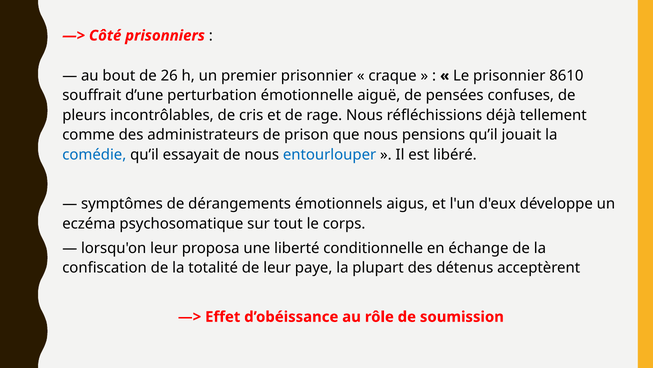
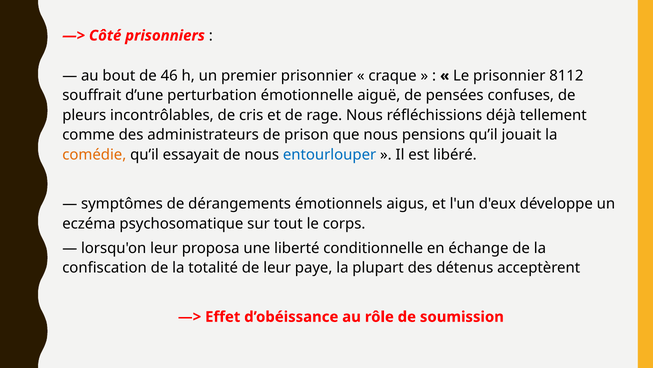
26: 26 -> 46
8610: 8610 -> 8112
comédie colour: blue -> orange
